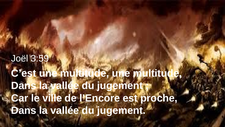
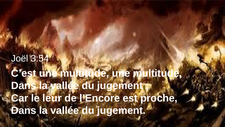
3:59: 3:59 -> 3:54
ville: ville -> leur
